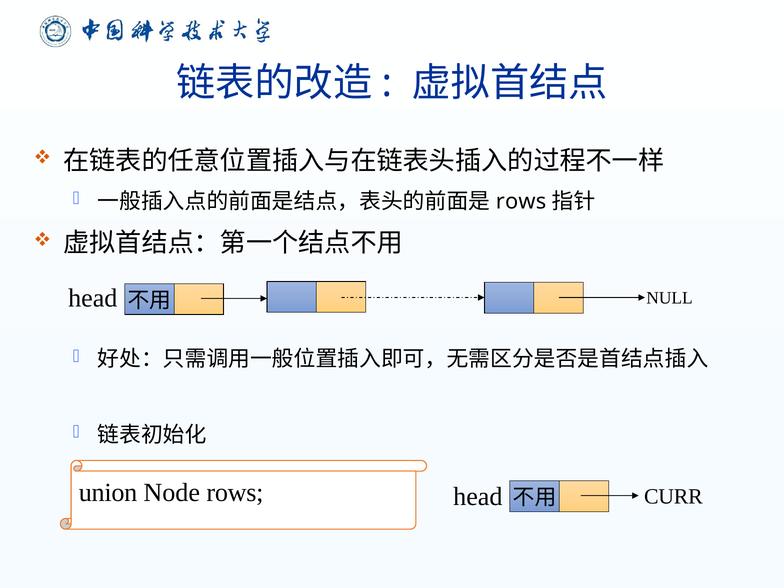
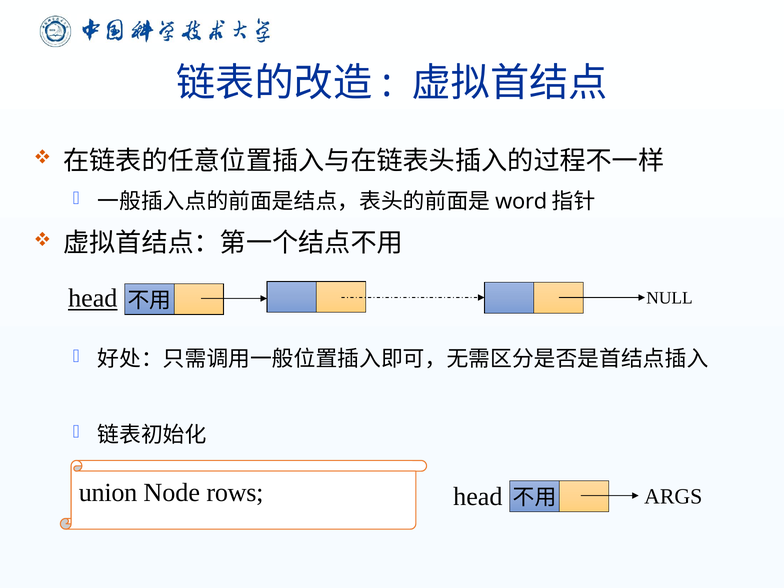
rows at (521, 201): rows -> word
head at (93, 298) underline: none -> present
CURR: CURR -> ARGS
